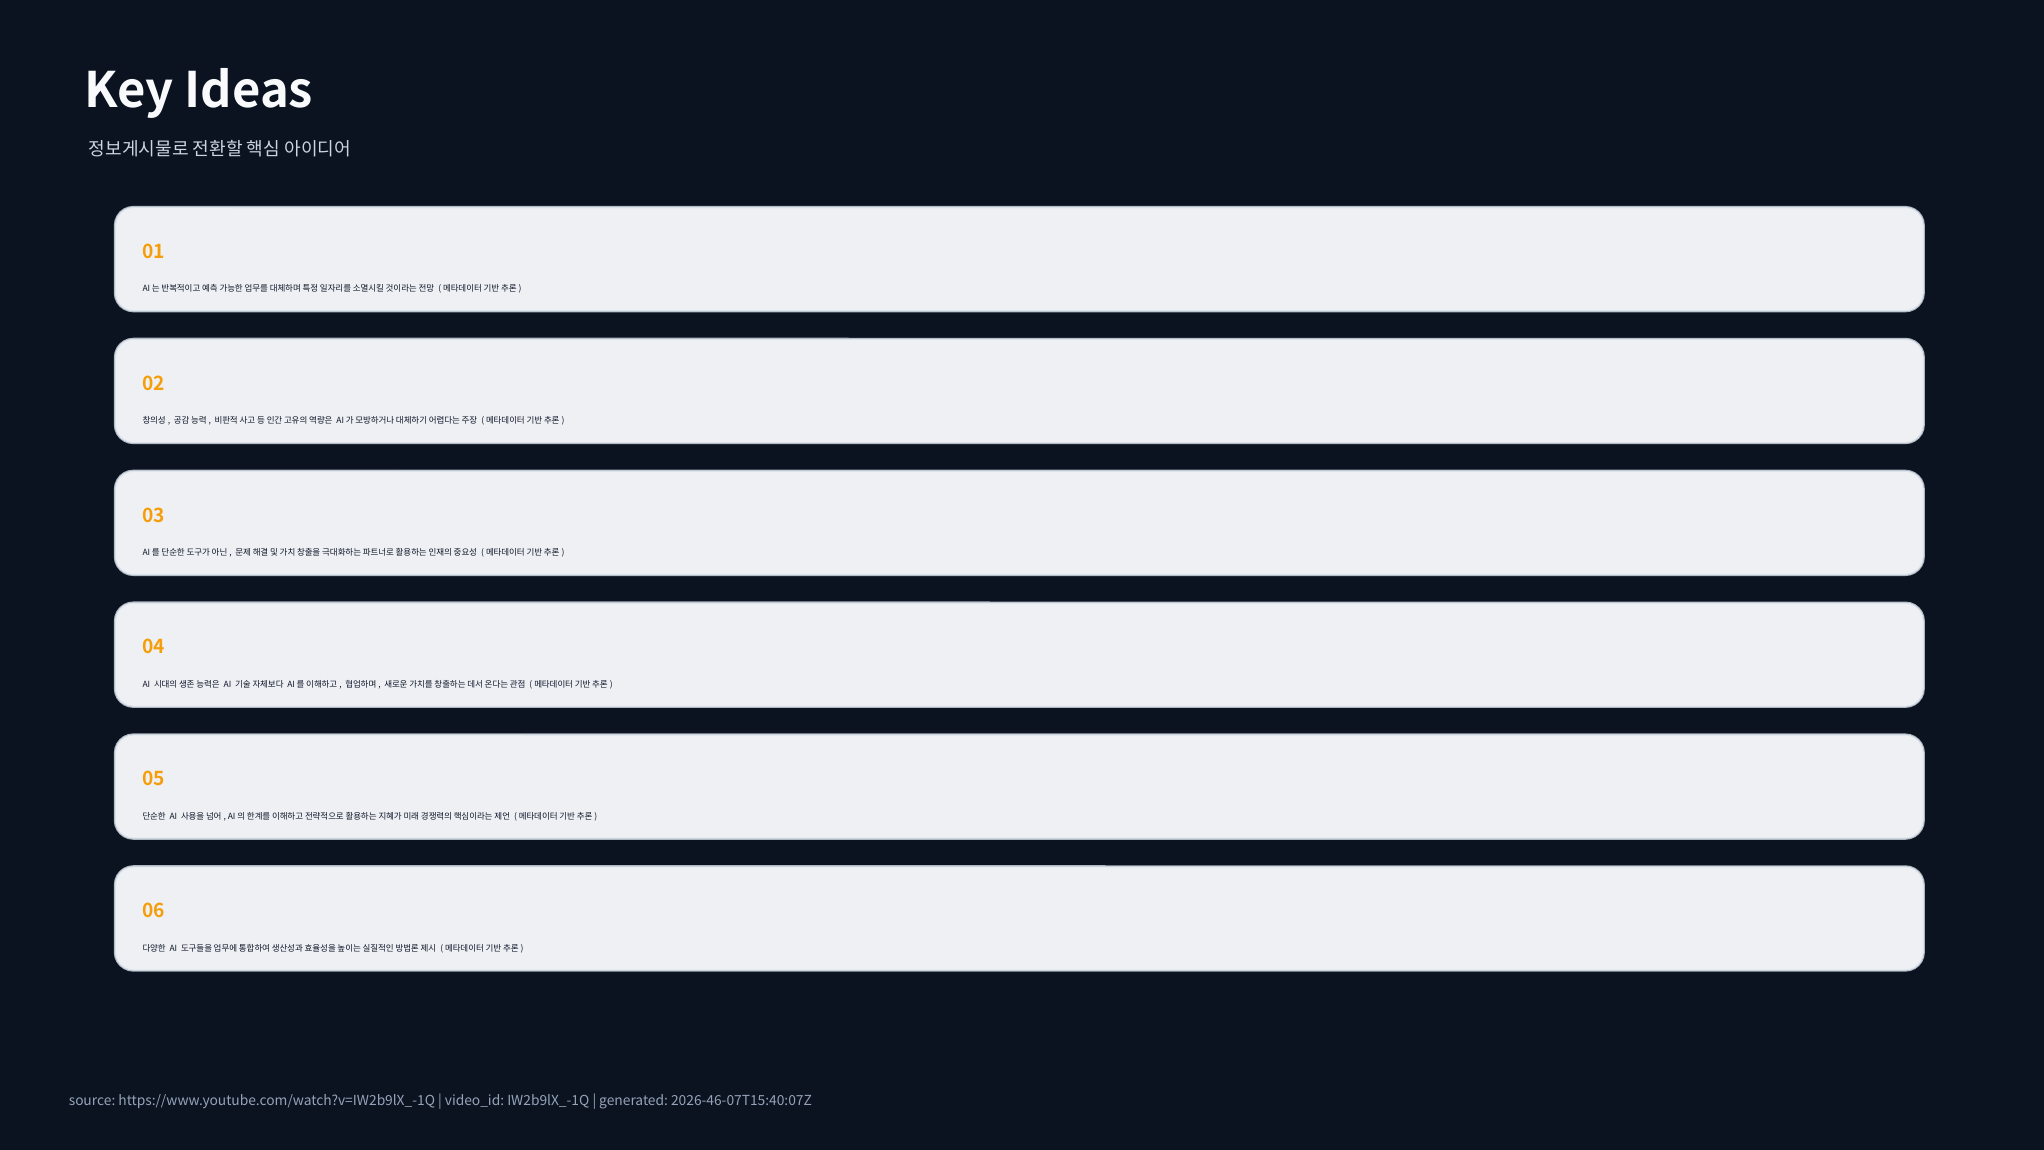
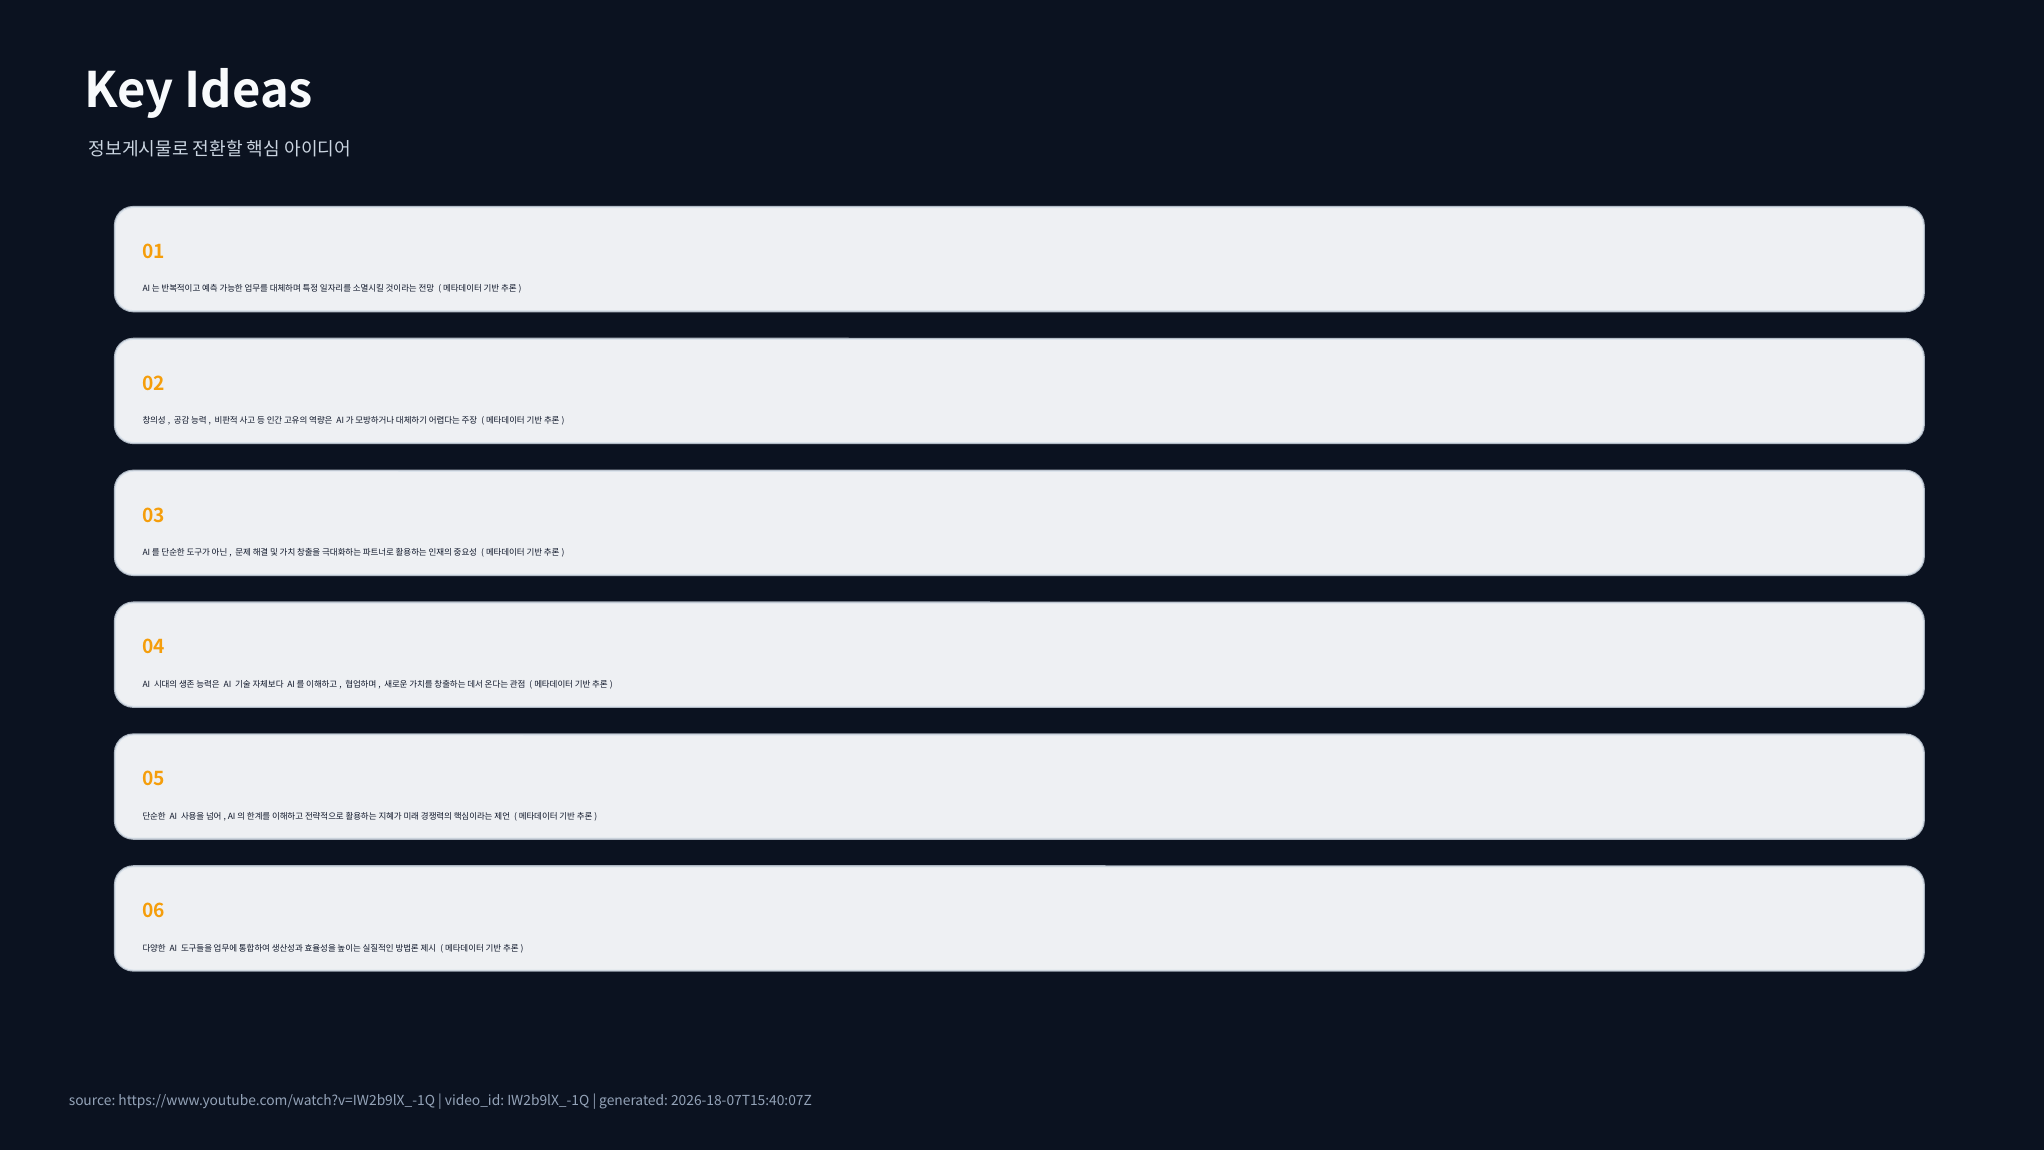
2026-46-07T15:40:07Z: 2026-46-07T15:40:07Z -> 2026-18-07T15:40:07Z
